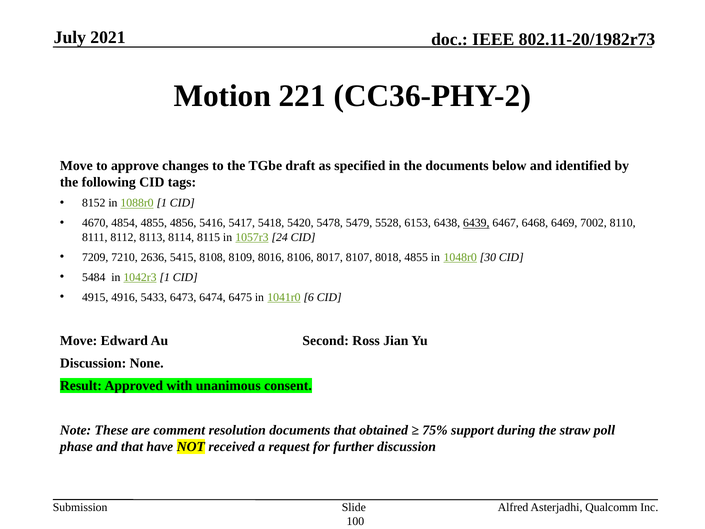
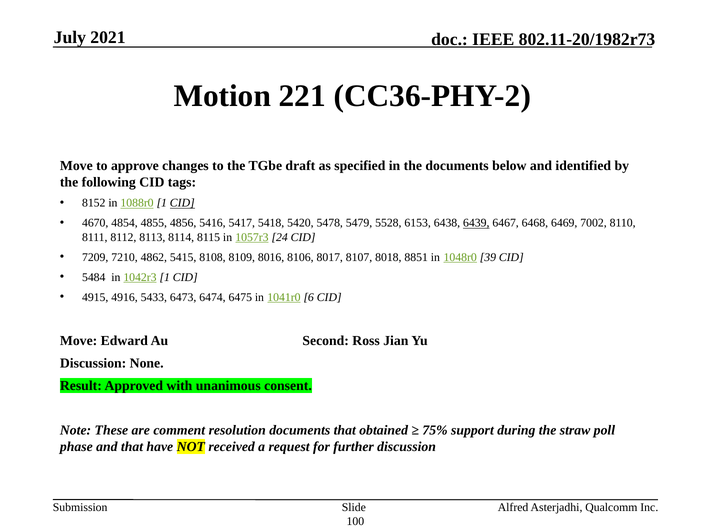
CID at (182, 203) underline: none -> present
2636: 2636 -> 4862
8018 4855: 4855 -> 8851
30: 30 -> 39
